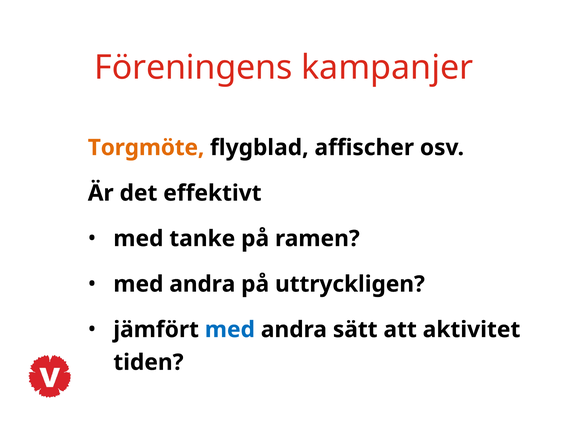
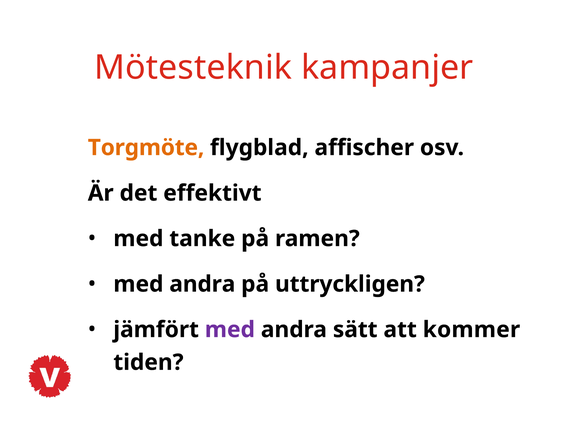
Föreningens: Föreningens -> Mötesteknik
med at (230, 330) colour: blue -> purple
aktivitet: aktivitet -> kommer
